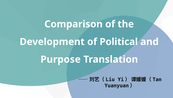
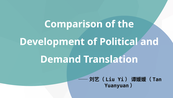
Purpose: Purpose -> Demand
